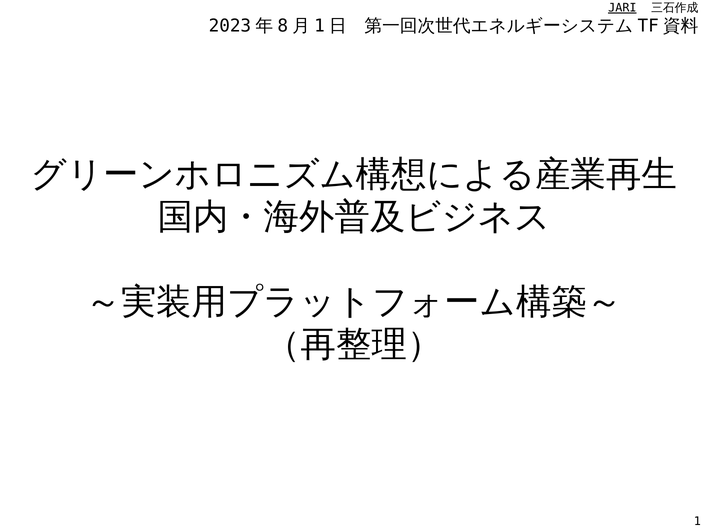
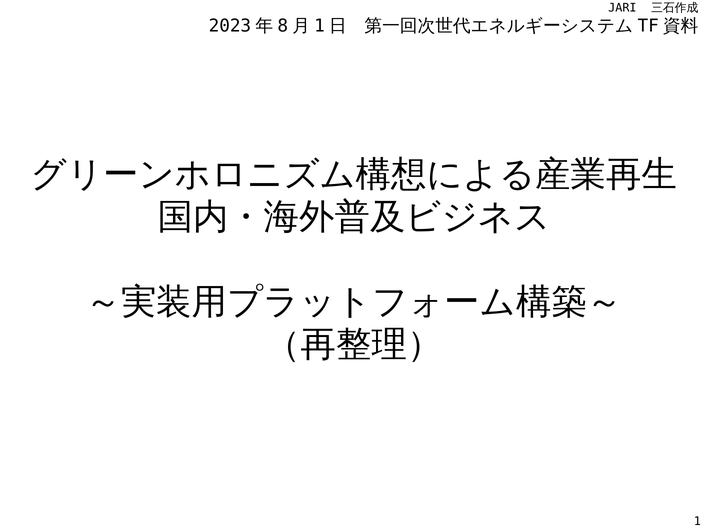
JARI underline: present -> none
